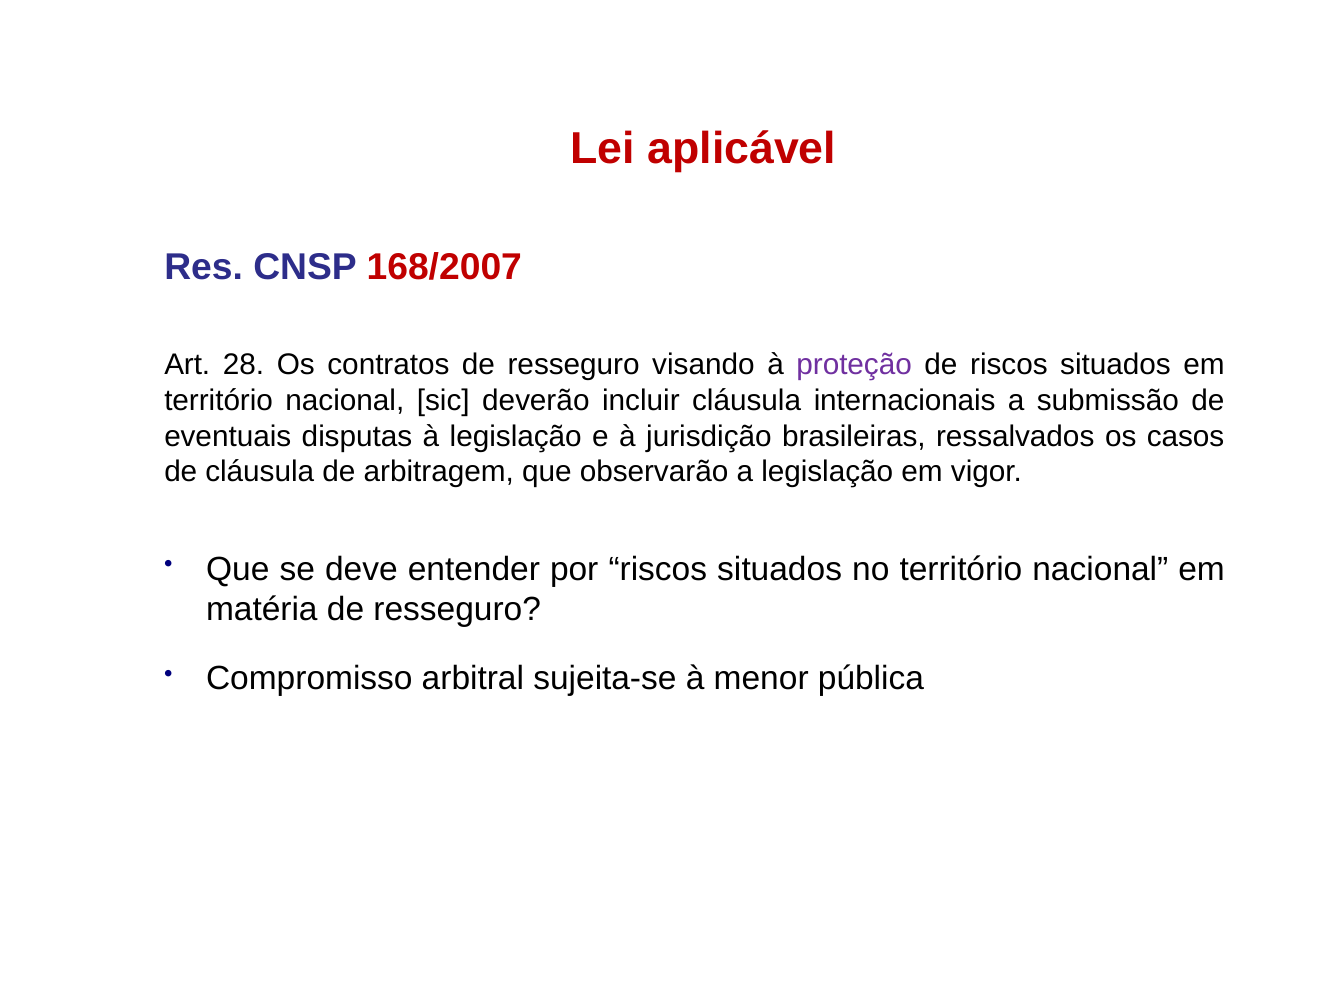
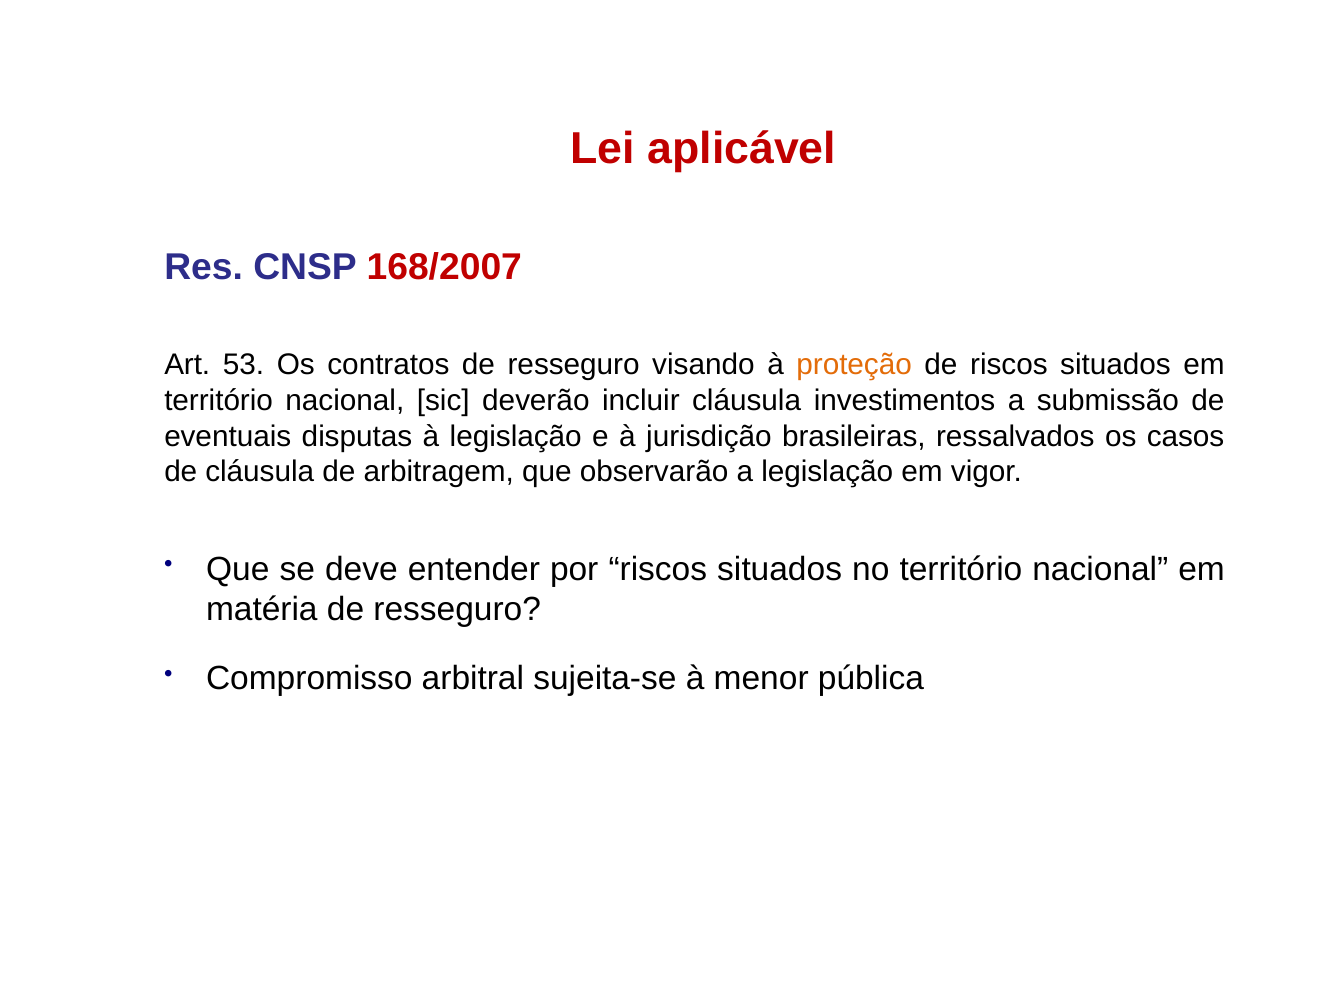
28: 28 -> 53
proteção colour: purple -> orange
internacionais: internacionais -> investimentos
